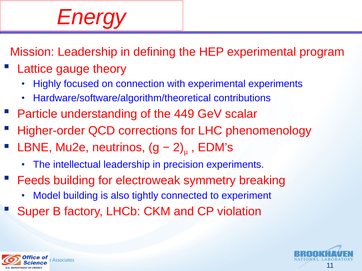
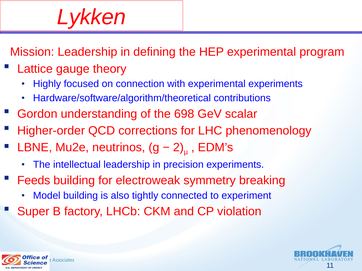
Energy: Energy -> Lykken
Particle: Particle -> Gordon
449: 449 -> 698
